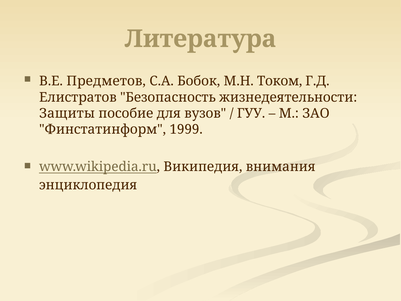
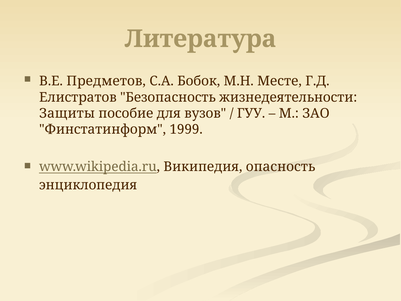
Током: Током -> Месте
внимания: внимания -> опасность
